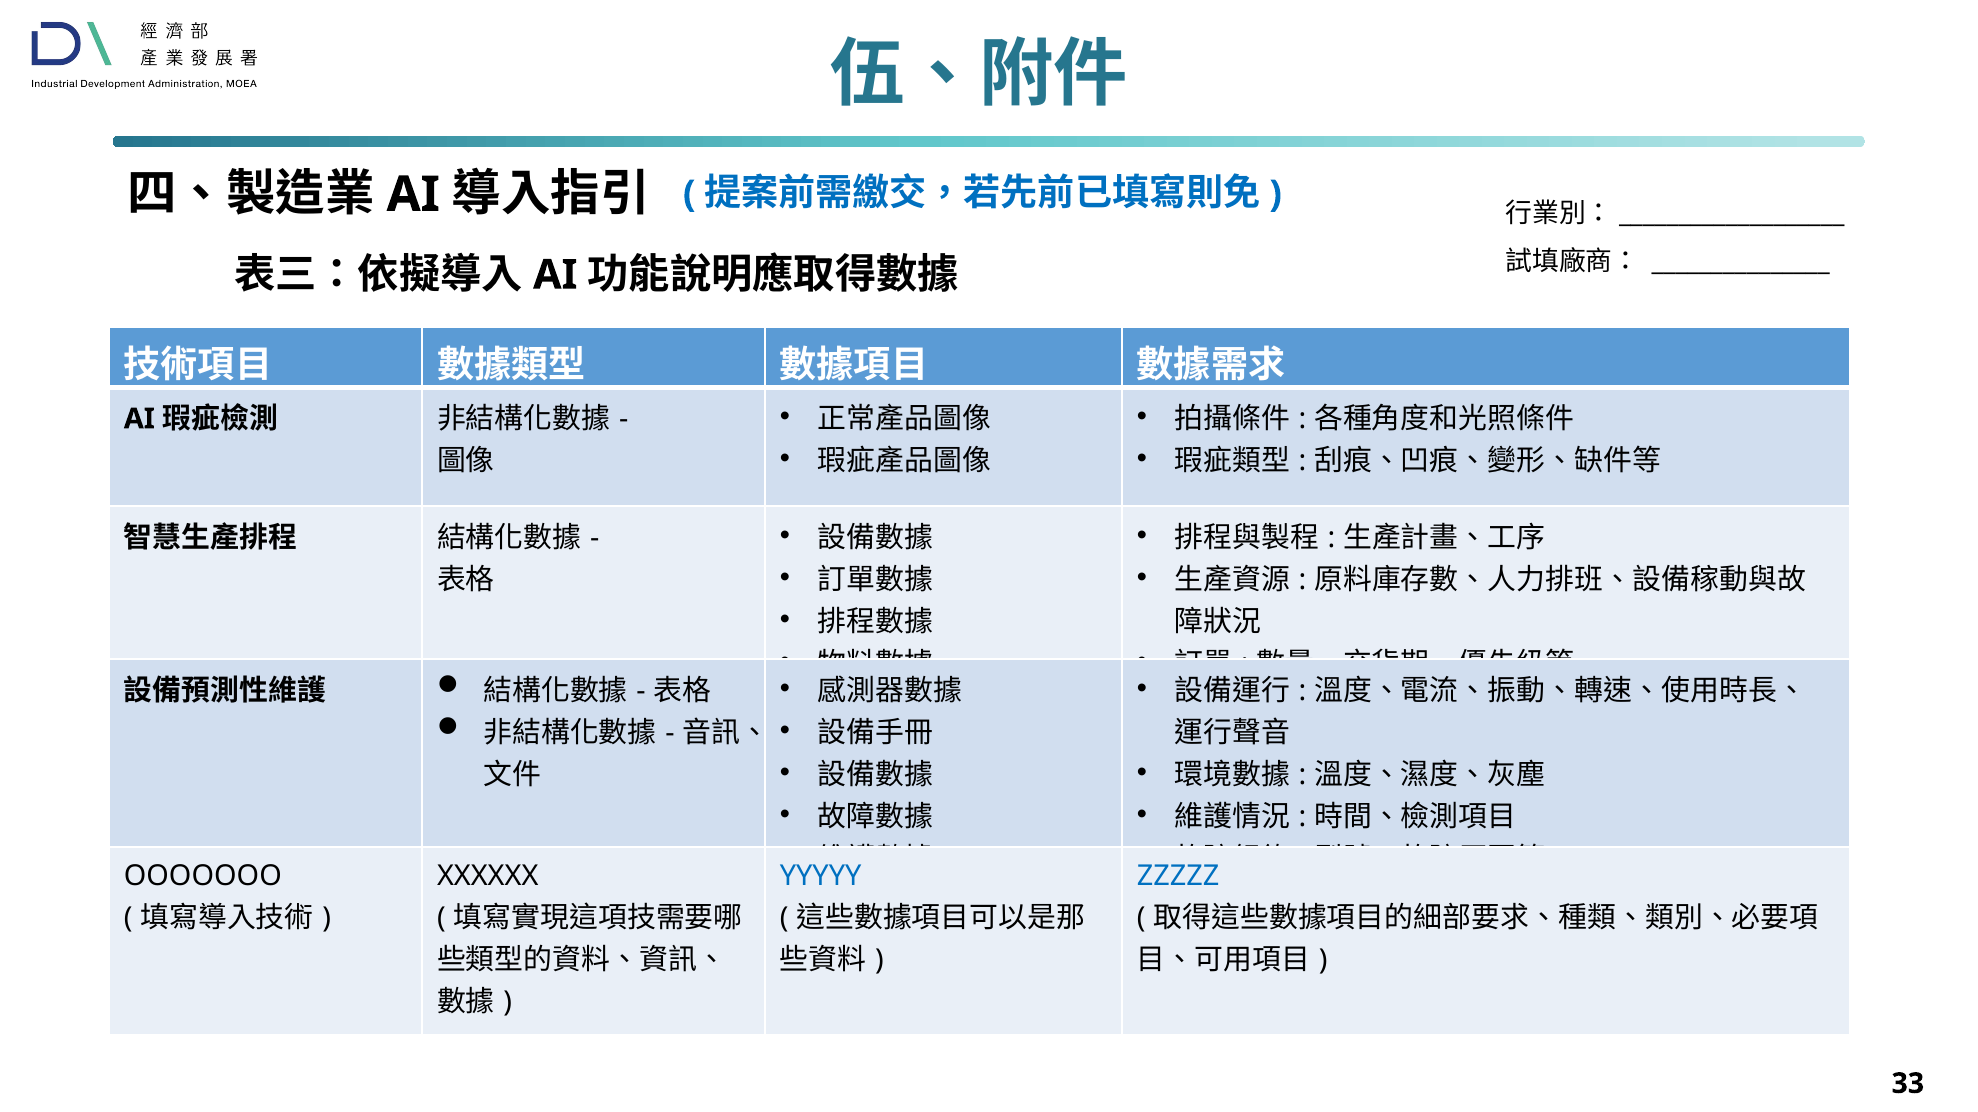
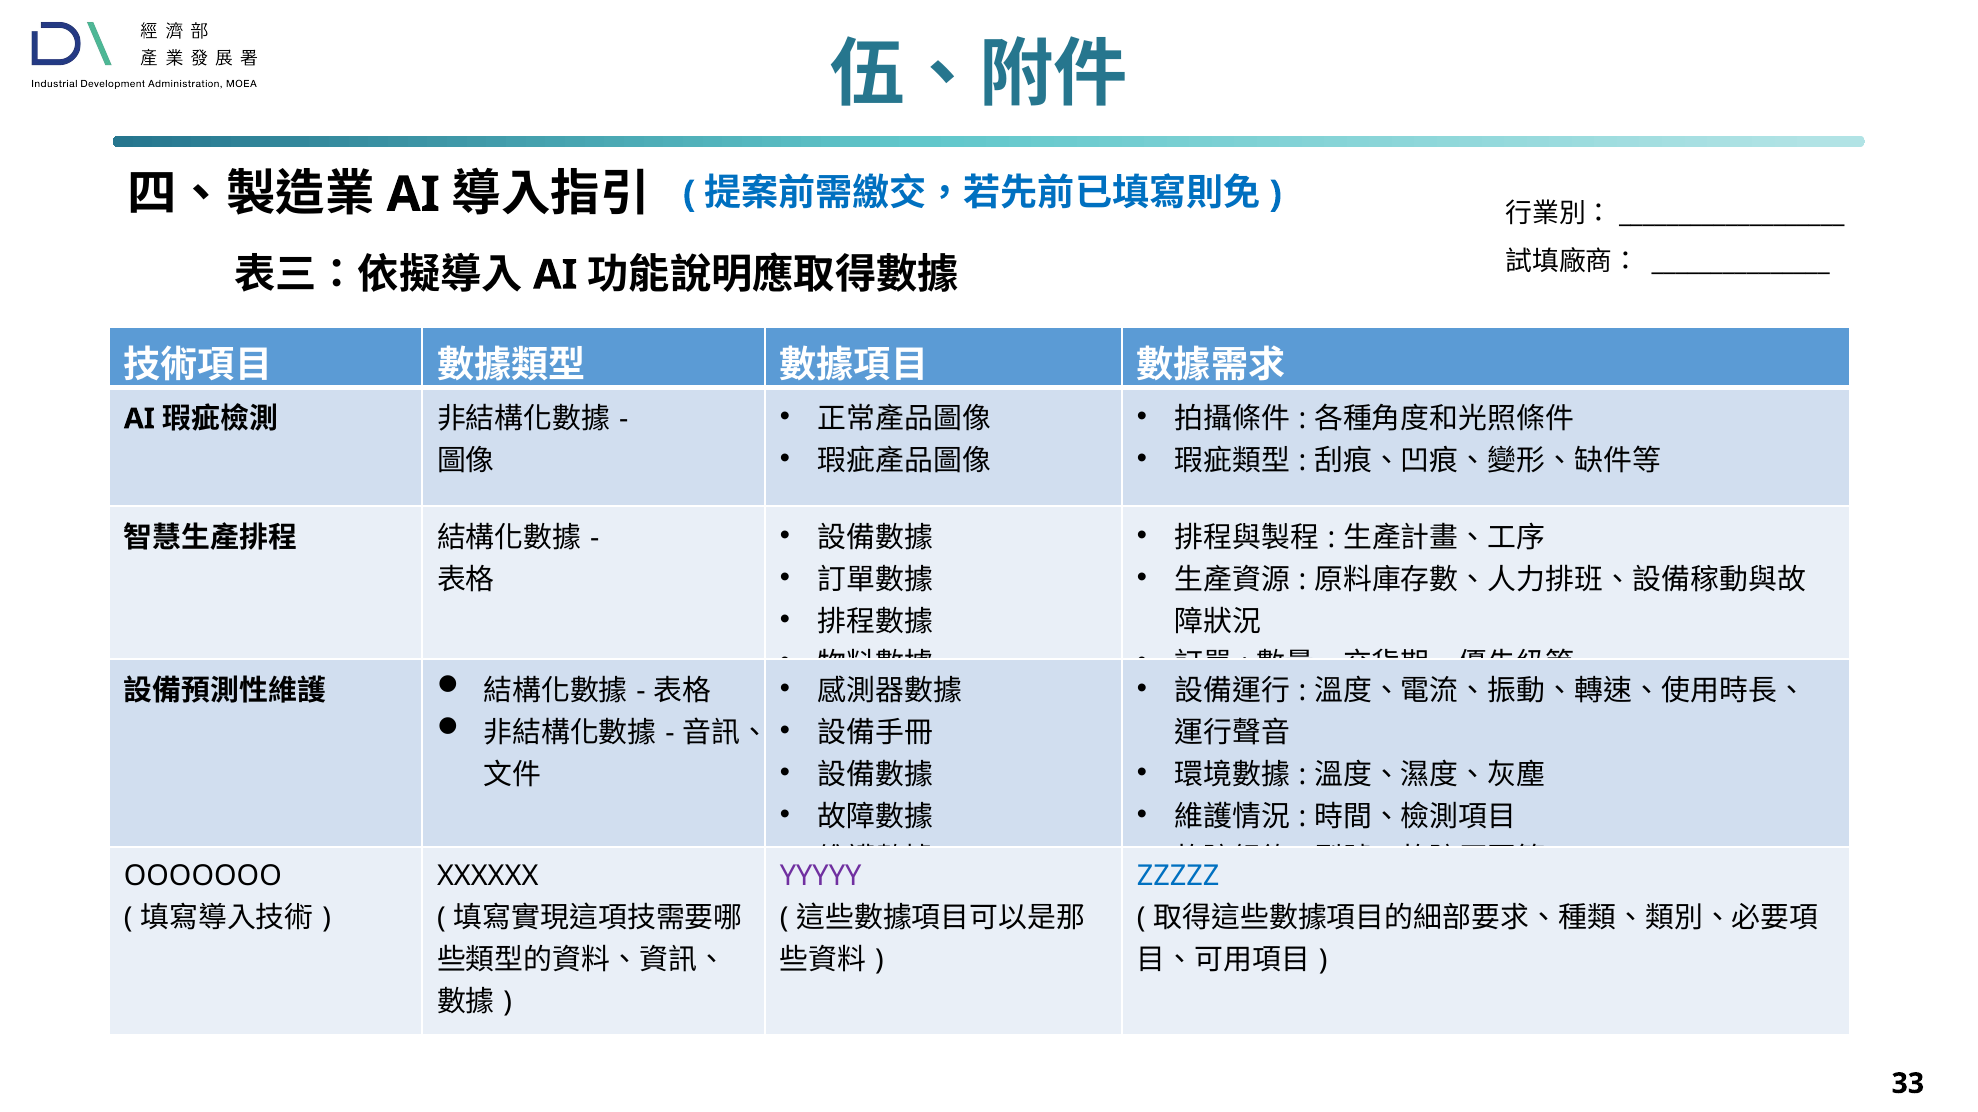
YYYYY colour: blue -> purple
